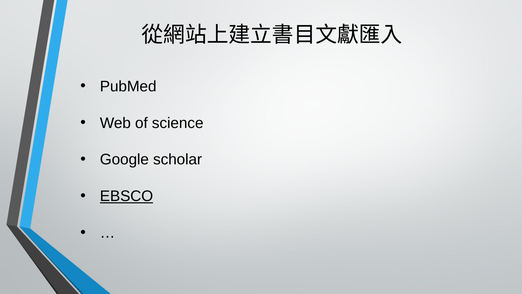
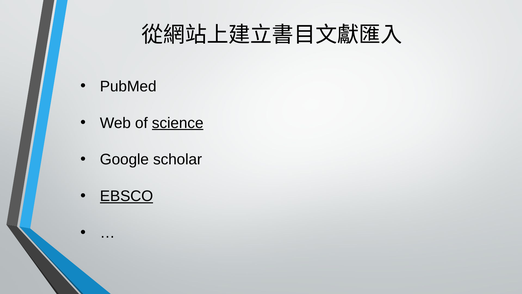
science underline: none -> present
